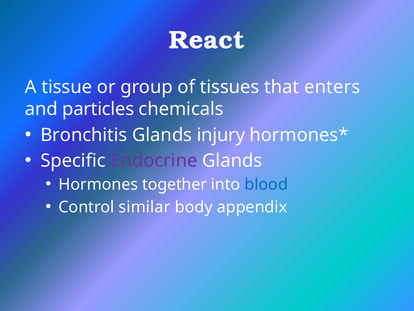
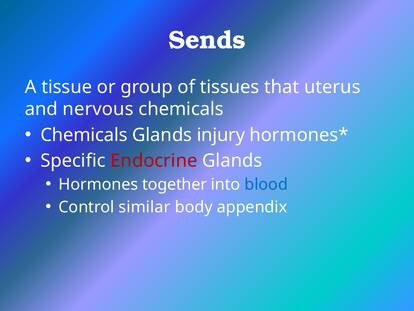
React: React -> Sends
enters: enters -> uterus
particles: particles -> nervous
Bronchitis at (84, 135): Bronchitis -> Chemicals
Endocrine colour: purple -> red
